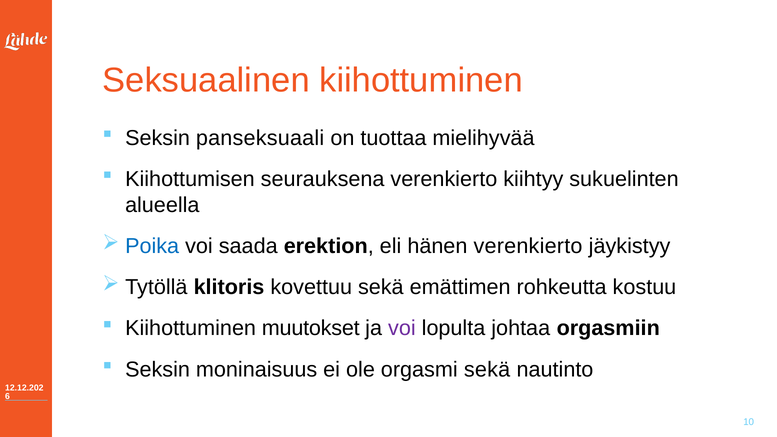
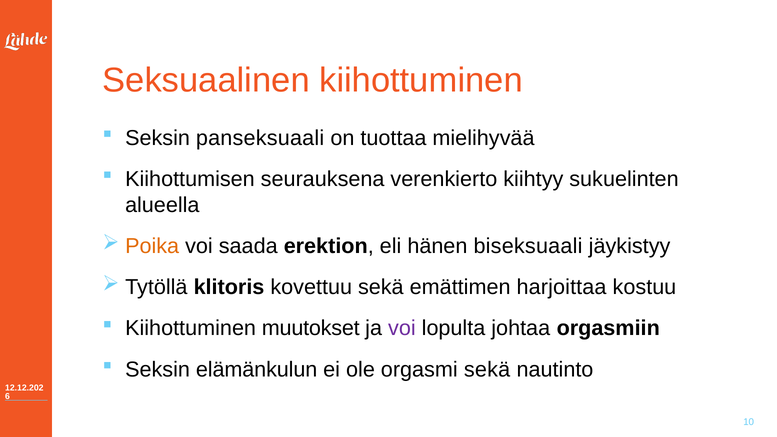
Poika colour: blue -> orange
hänen verenkierto: verenkierto -> biseksuaali
rohkeutta: rohkeutta -> harjoittaa
moninaisuus: moninaisuus -> elämänkulun
